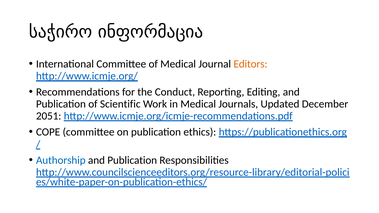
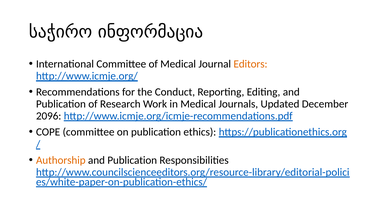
Scientific: Scientific -> Research
2051: 2051 -> 2096
Authorship colour: blue -> orange
